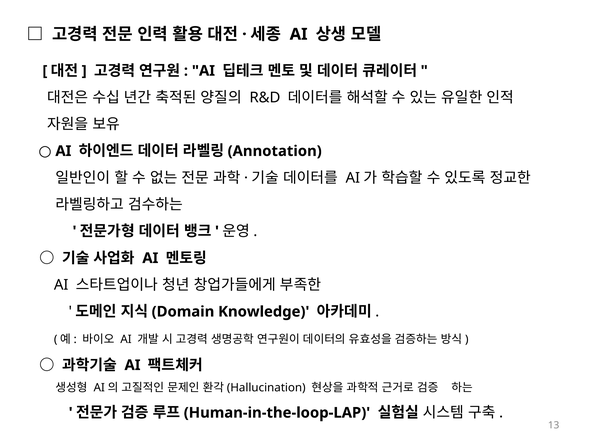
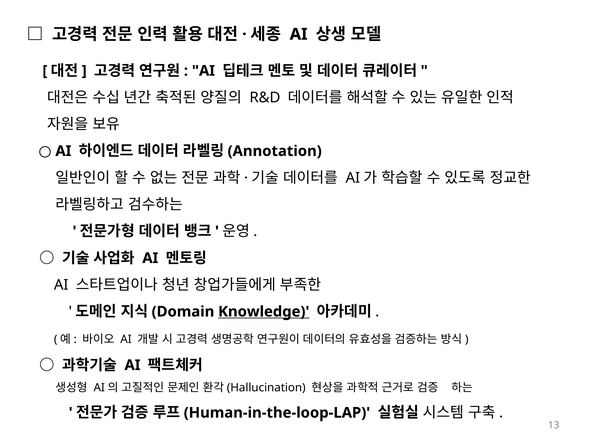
Knowledge underline: none -> present
